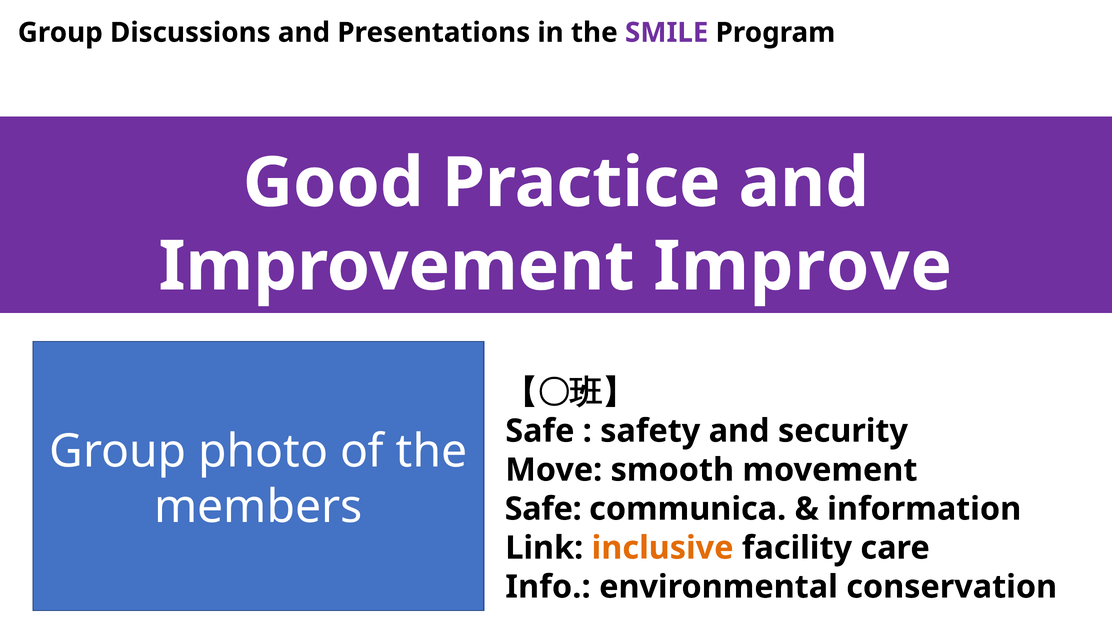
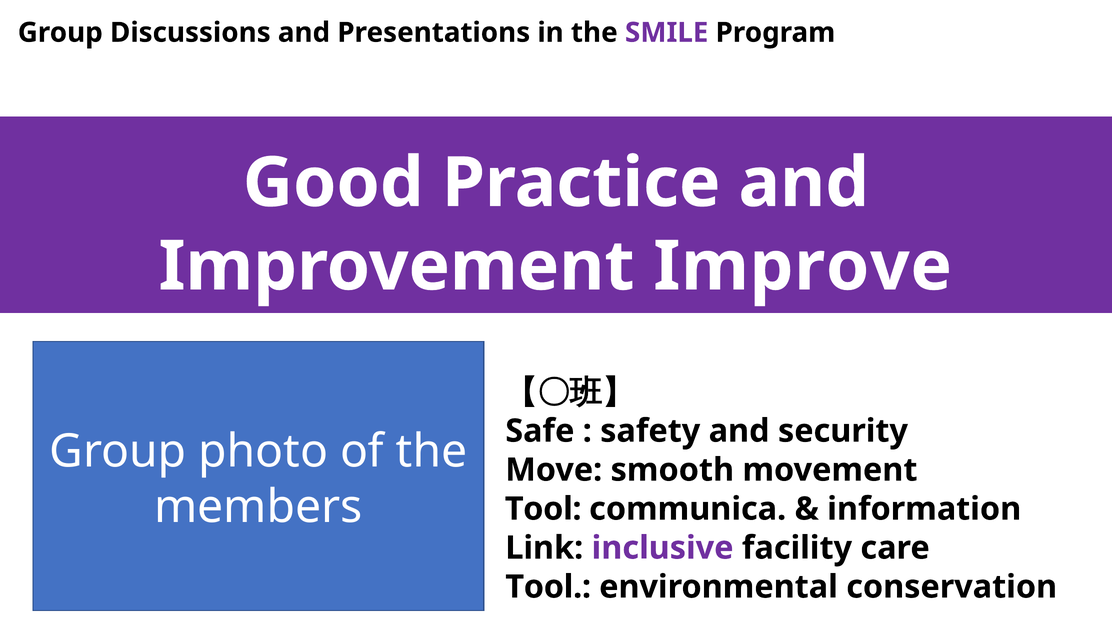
Safe at (543, 509): Safe -> Tool
inclusive colour: orange -> purple
Info at (548, 586): Info -> Tool
